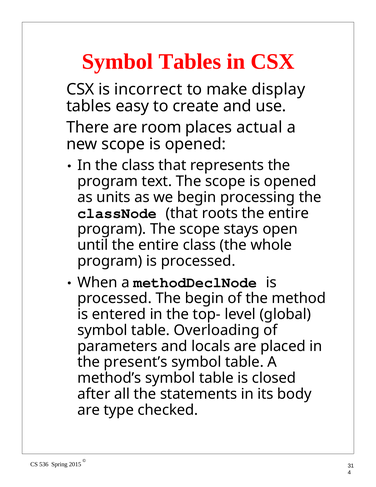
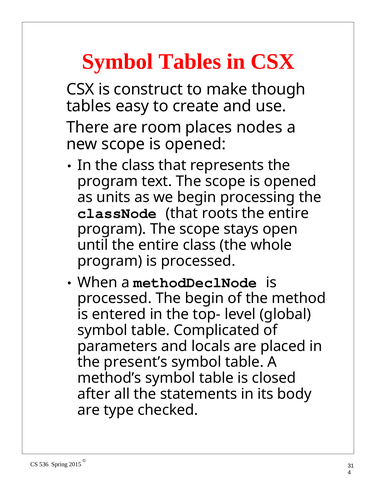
incorrect: incorrect -> construct
display: display -> though
actual: actual -> nodes
Overloading: Overloading -> Complicated
